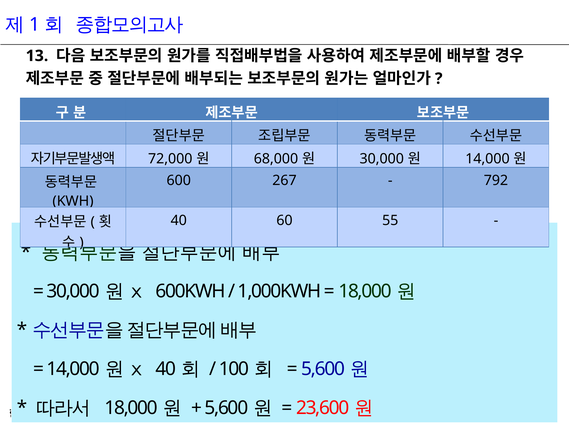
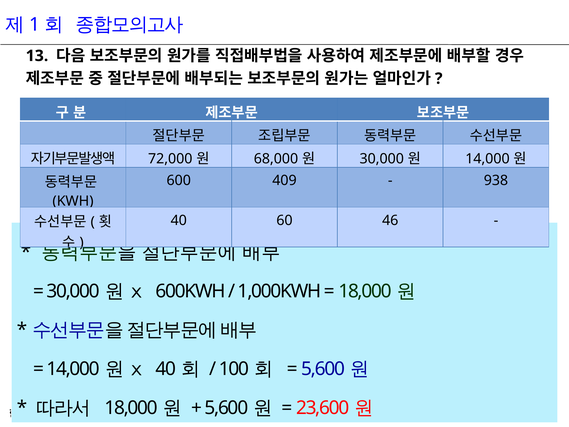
267: 267 -> 409
792: 792 -> 938
55: 55 -> 46
